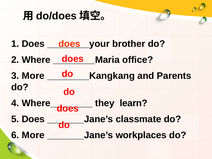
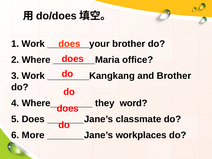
1 Does: Does -> Work
3 More: More -> Work
and Parents: Parents -> Brother
learn: learn -> word
